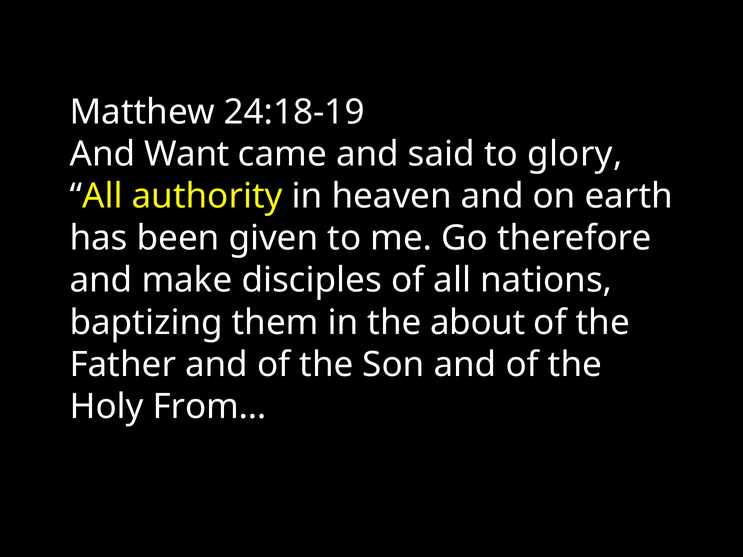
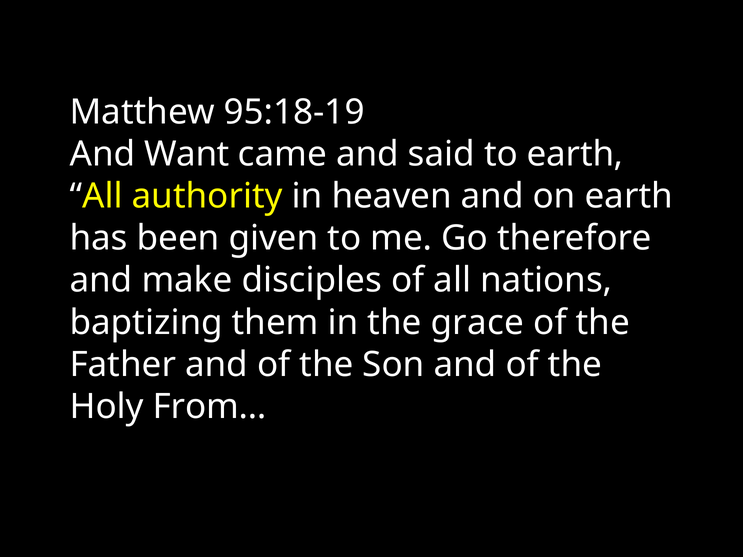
24:18-19: 24:18-19 -> 95:18-19
to glory: glory -> earth
about: about -> grace
